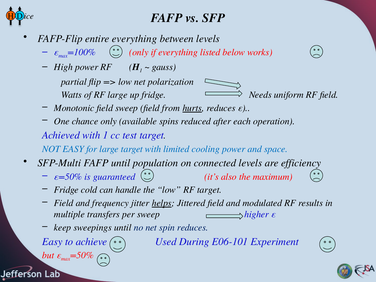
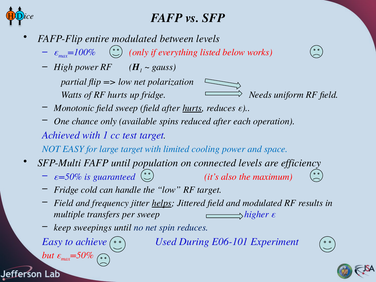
entire everything: everything -> modulated
RF large: large -> hurts
field from: from -> after
